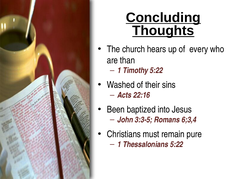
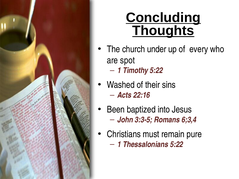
hears: hears -> under
than: than -> spot
